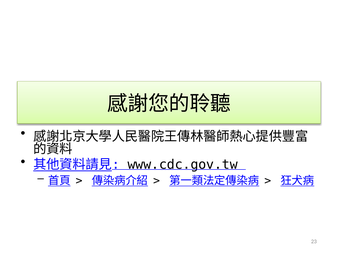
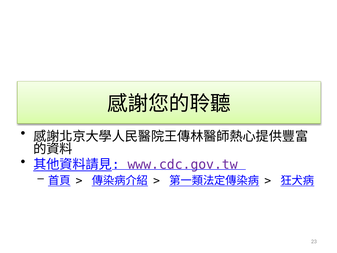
www.cdc.gov.tw colour: black -> purple
